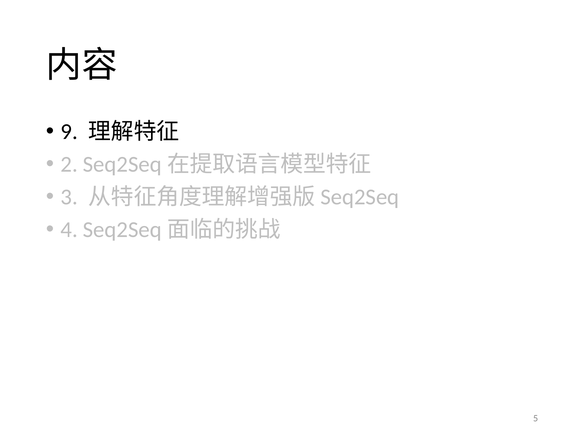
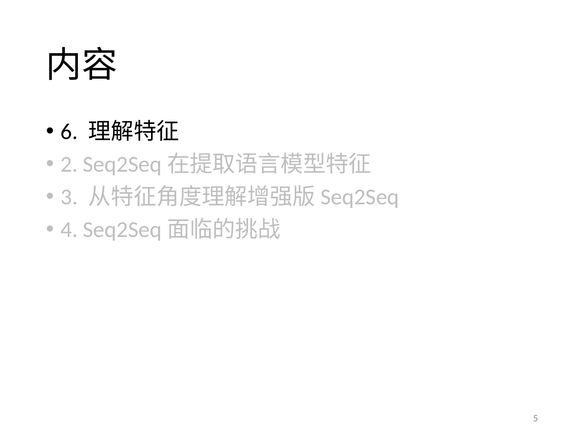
9: 9 -> 6
